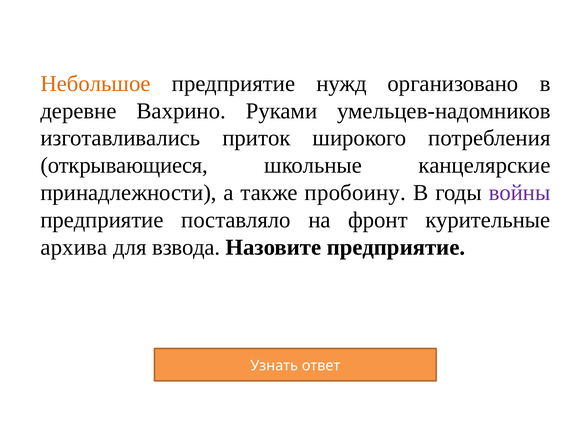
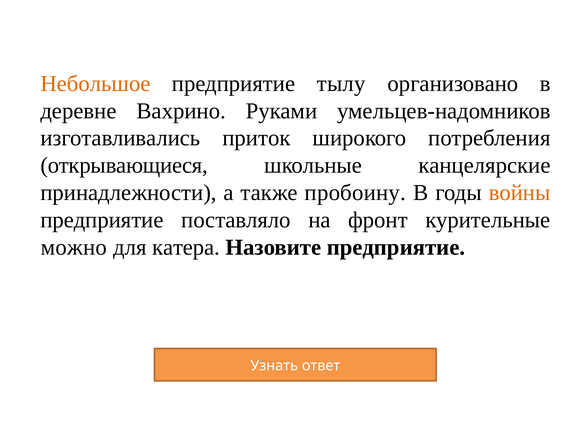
нужд: нужд -> тылу
войны colour: purple -> orange
архива: архива -> можно
взвода: взвода -> катера
